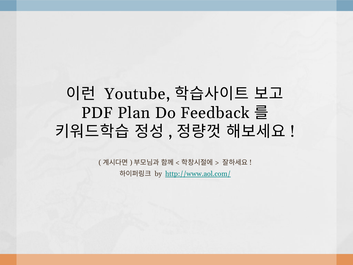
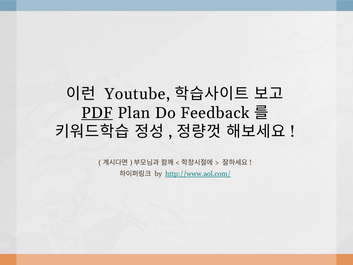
PDF underline: none -> present
